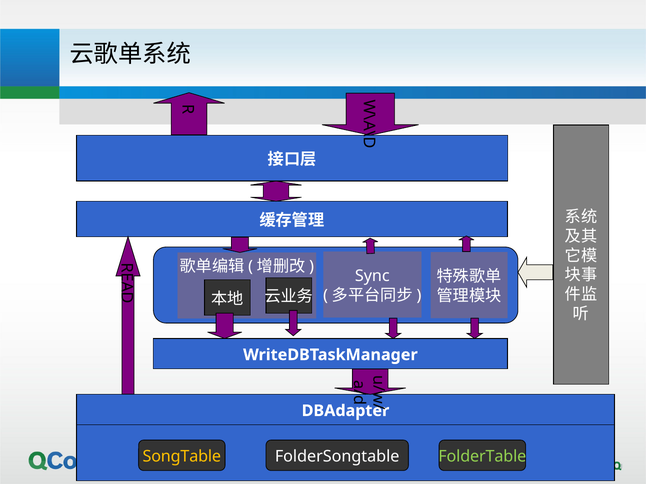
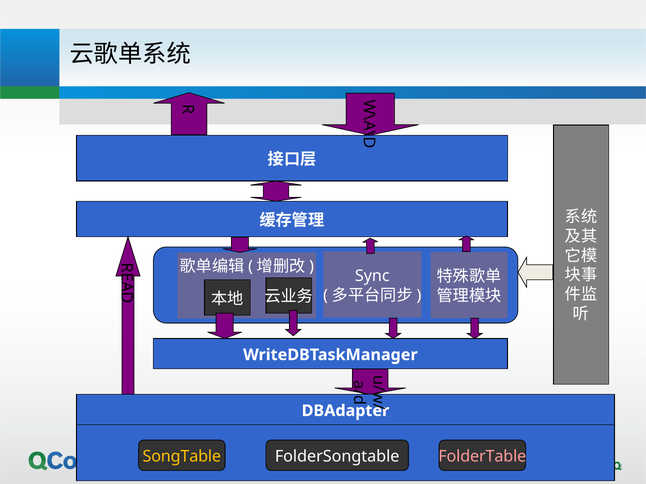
FolderTable colour: light green -> pink
